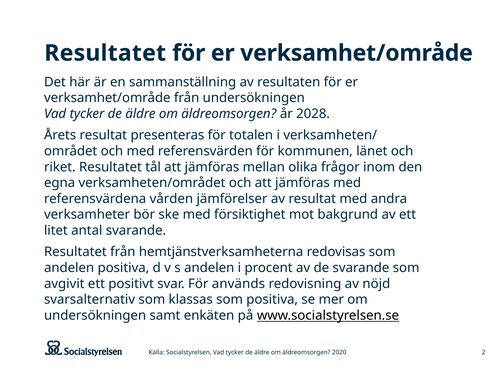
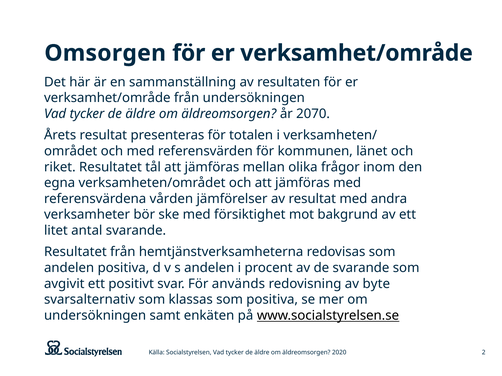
Resultatet at (105, 53): Resultatet -> Omsorgen
2028: 2028 -> 2070
nöjd: nöjd -> byte
